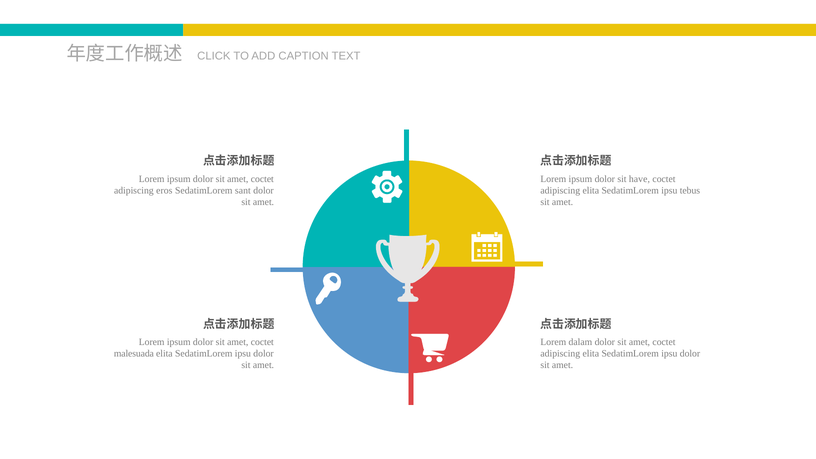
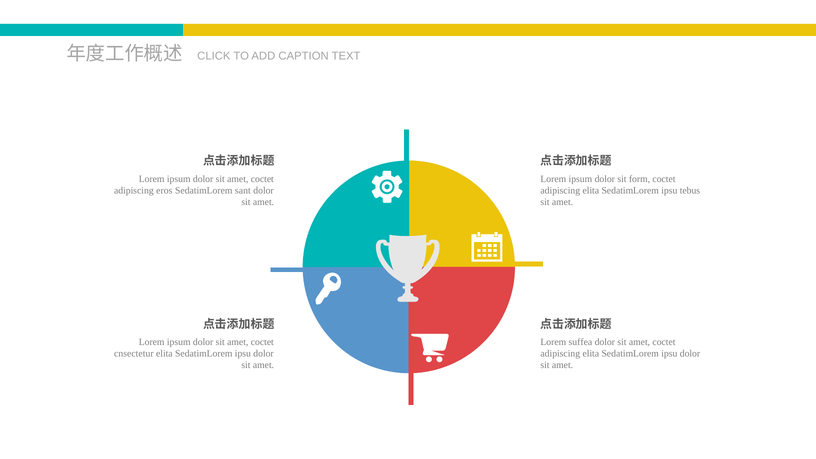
have: have -> form
dalam: dalam -> suffea
malesuada: malesuada -> cnsectetur
